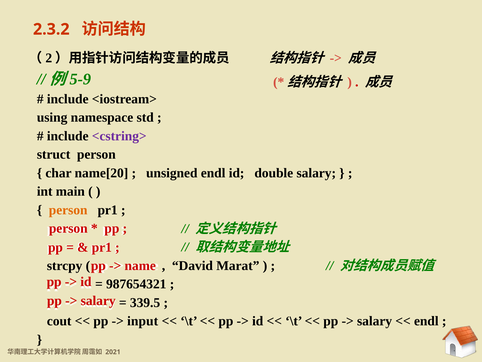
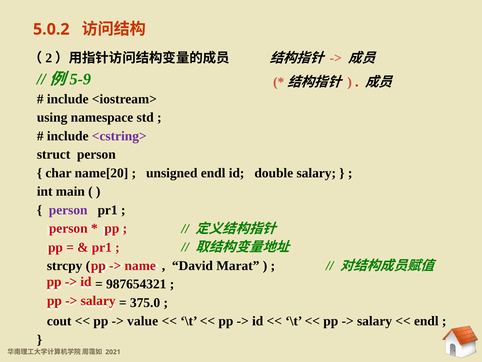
2.3.2: 2.3.2 -> 5.0.2
person at (68, 210) colour: orange -> purple
339.5: 339.5 -> 375.0
input: input -> value
